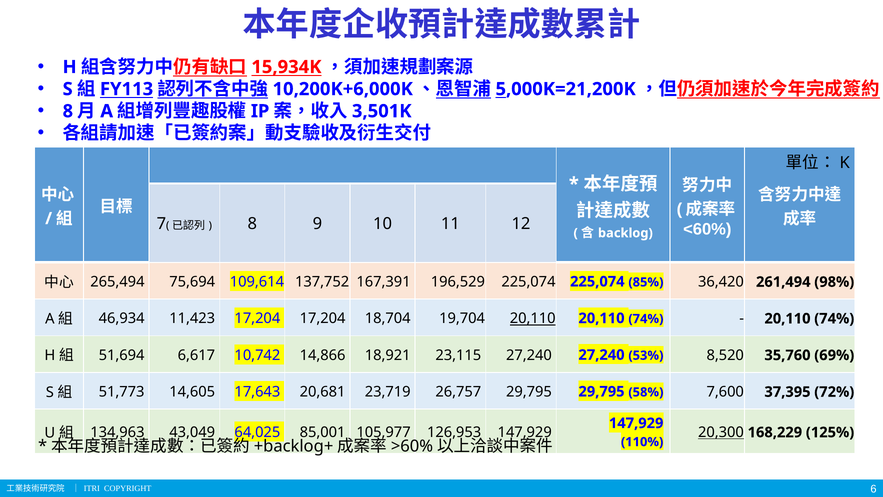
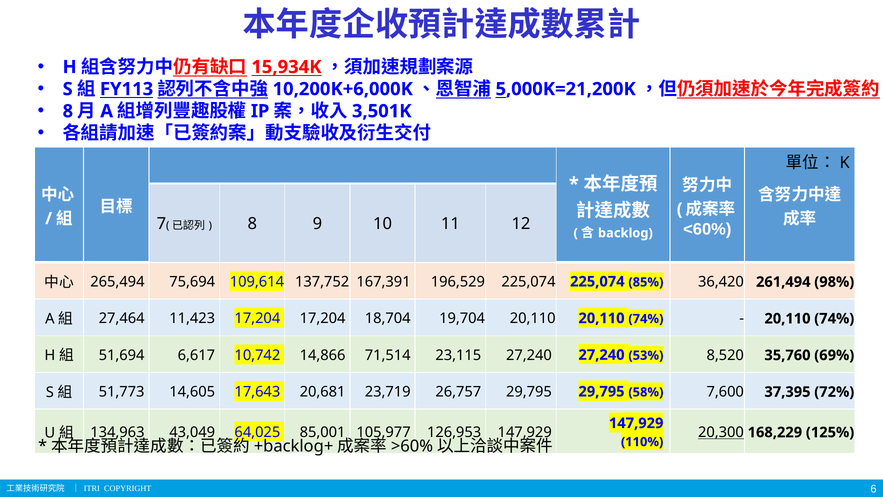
46,934: 46,934 -> 27,464
20,110 at (533, 318) underline: present -> none
18,921: 18,921 -> 71,514
